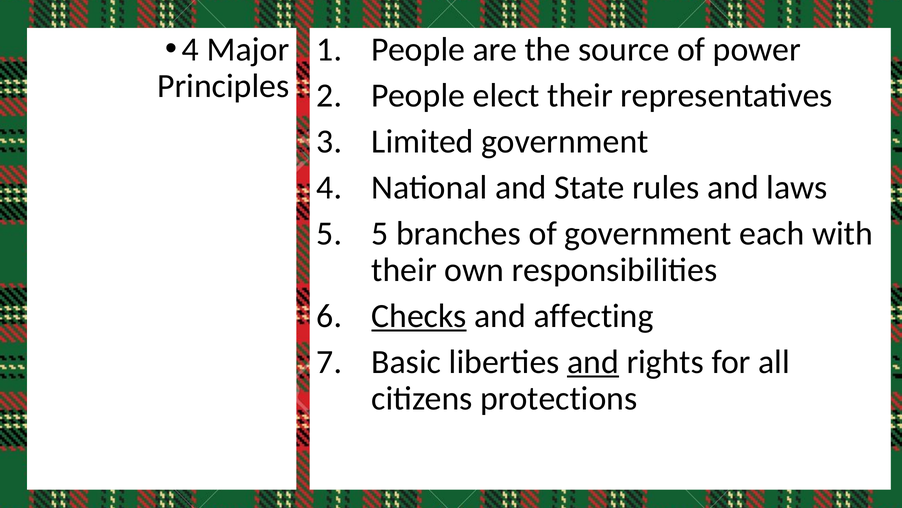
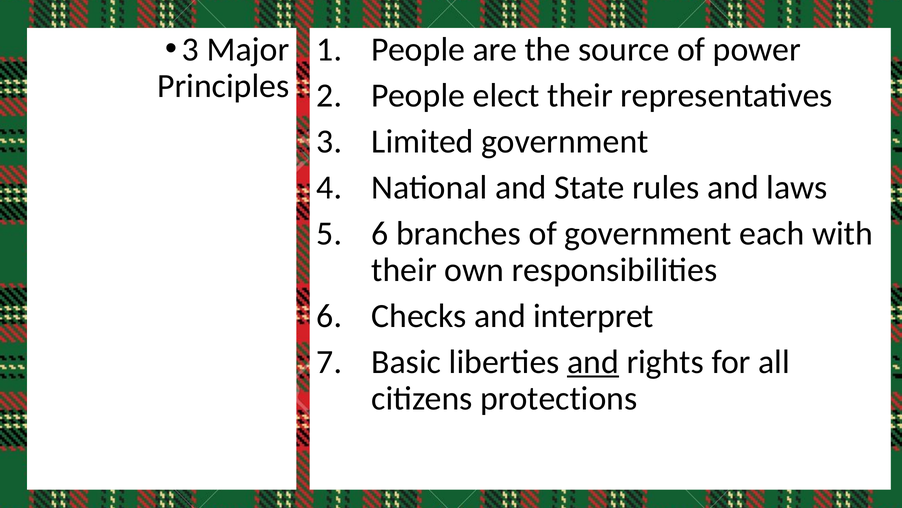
4 at (191, 49): 4 -> 3
5 at (380, 233): 5 -> 6
Checks underline: present -> none
affecting: affecting -> interpret
